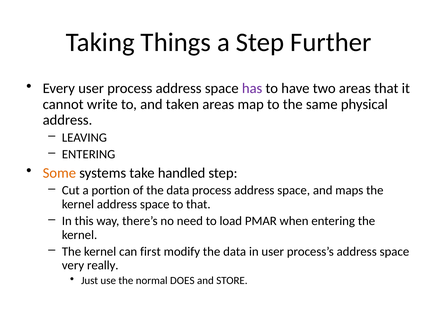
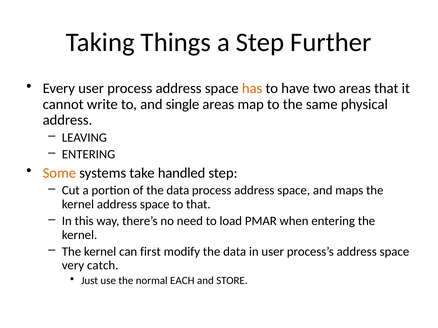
has colour: purple -> orange
taken: taken -> single
really: really -> catch
DOES: DOES -> EACH
